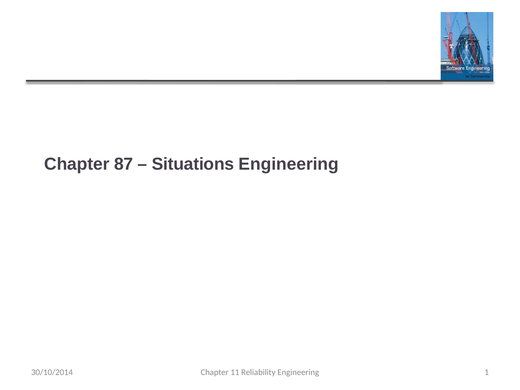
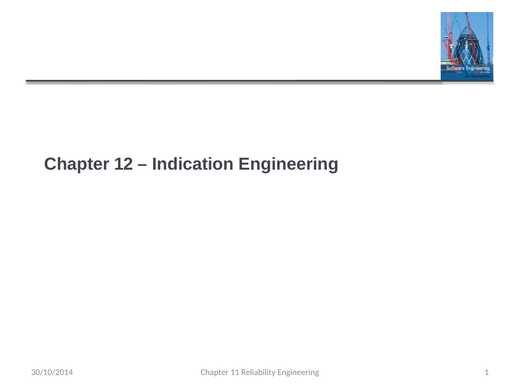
87: 87 -> 12
Situations: Situations -> Indication
